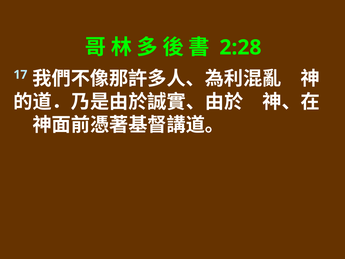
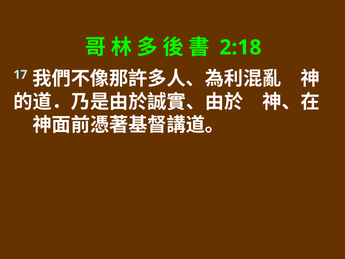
2:28: 2:28 -> 2:18
